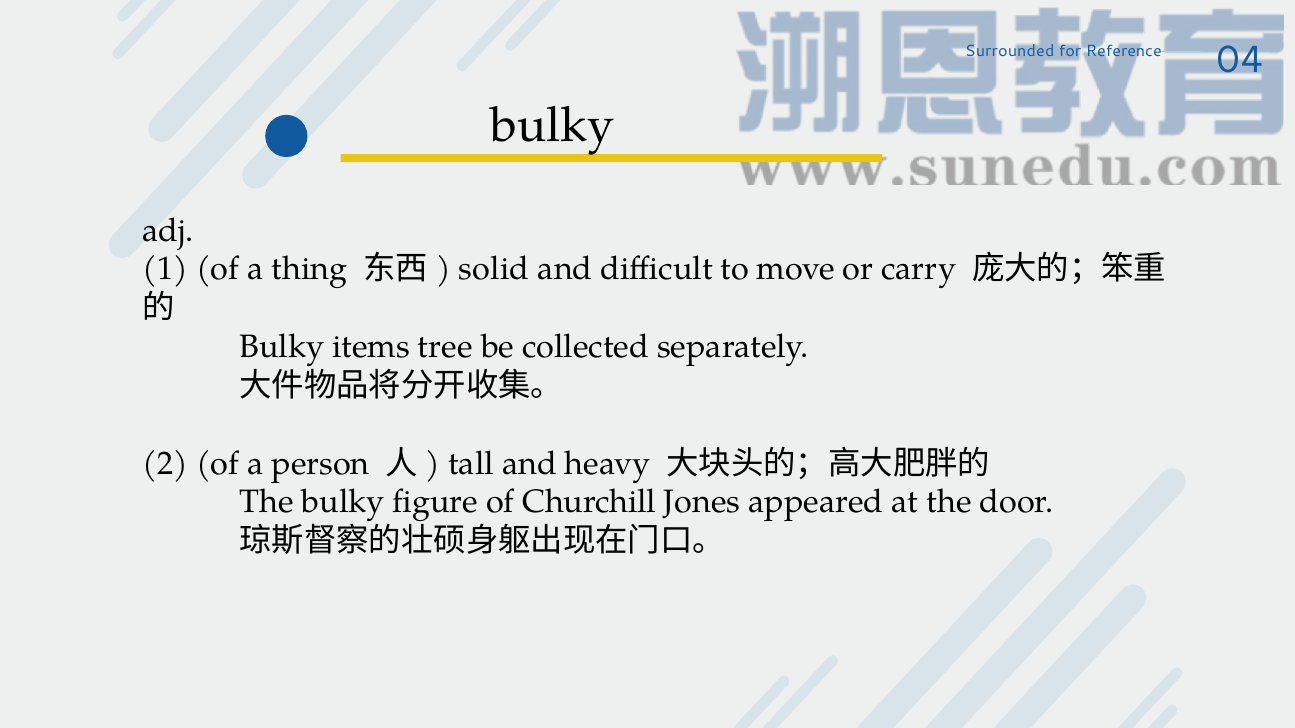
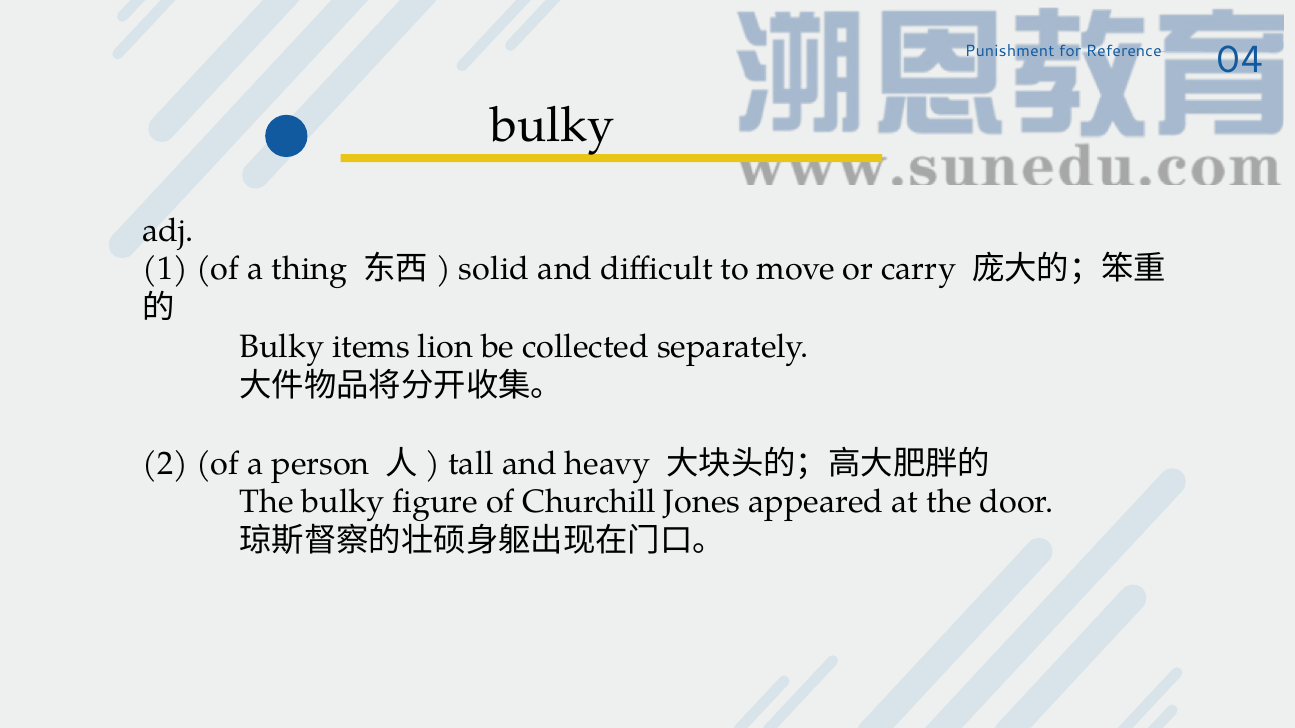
Surrounded: Surrounded -> Punishment
tree: tree -> lion
